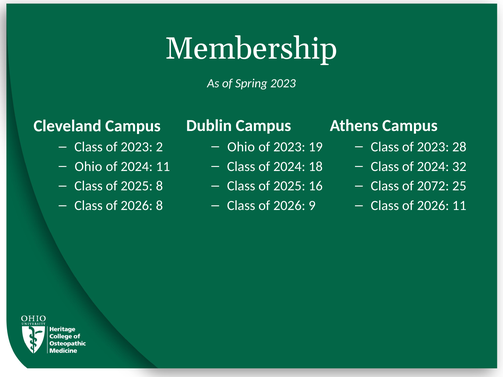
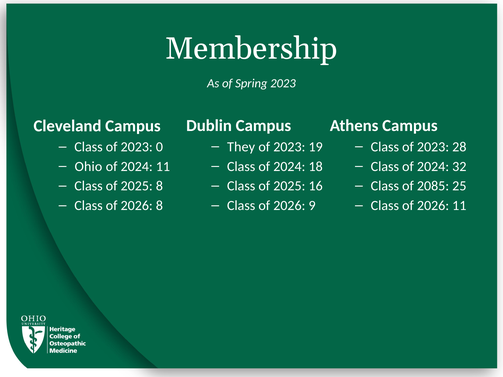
Ohio at (241, 147): Ohio -> They
2: 2 -> 0
2072: 2072 -> 2085
